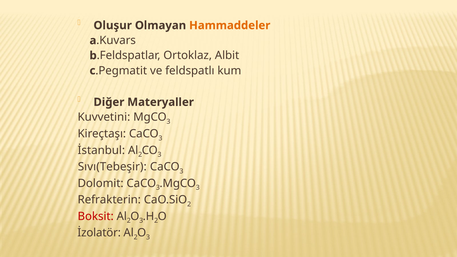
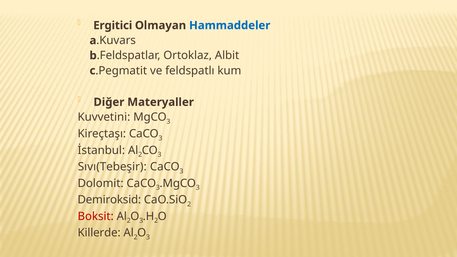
Oluşur: Oluşur -> Ergitici
Hammaddeler colour: orange -> blue
Refrakterin: Refrakterin -> Demiroksid
İzolatör: İzolatör -> Killerde
